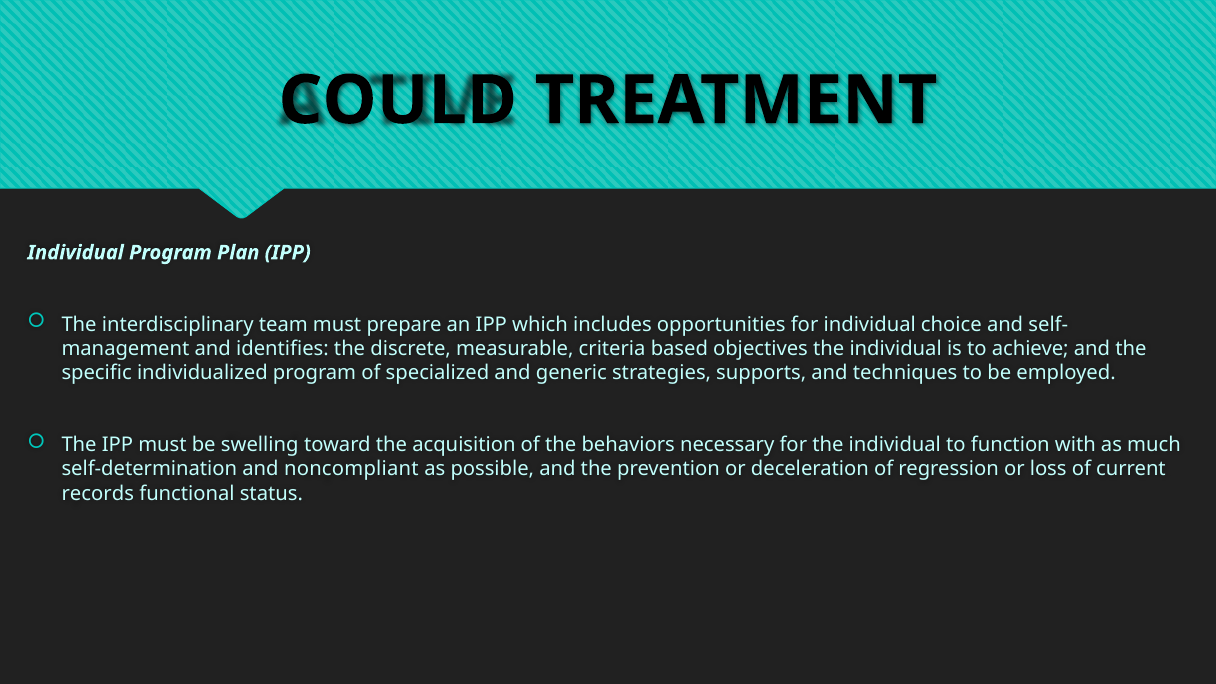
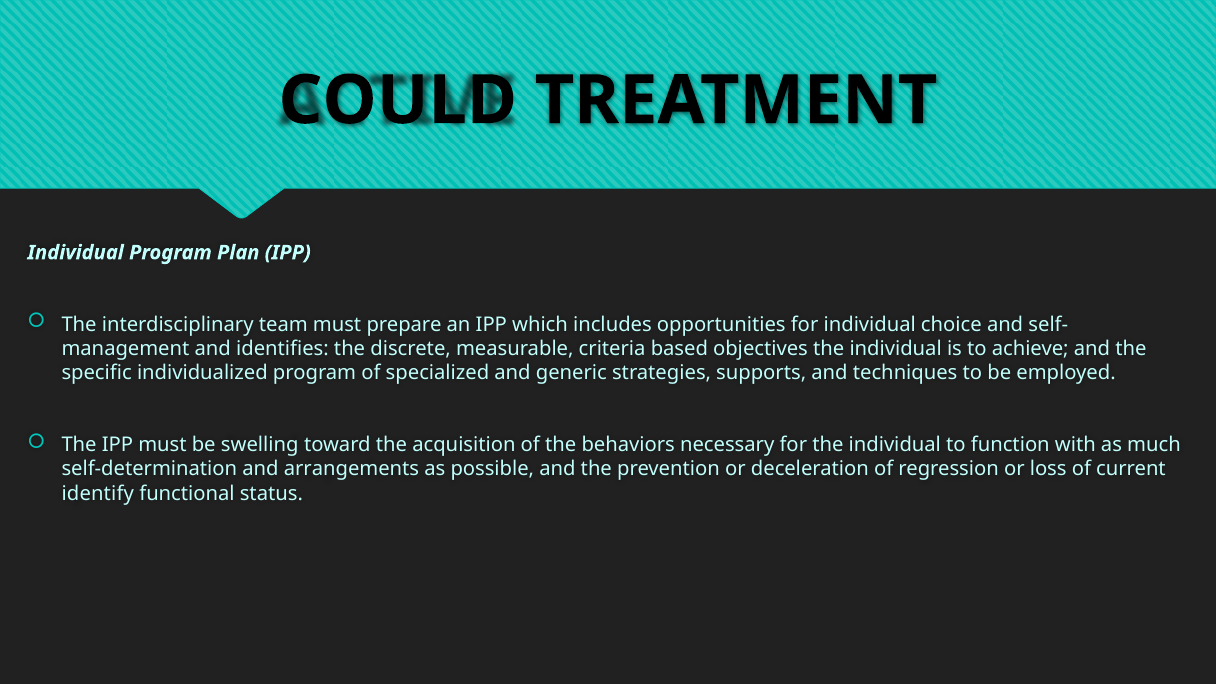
noncompliant: noncompliant -> arrangements
records: records -> identify
